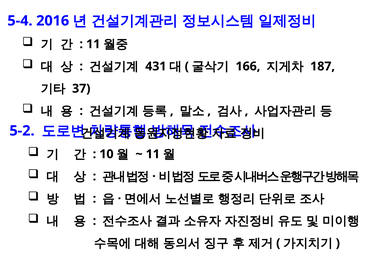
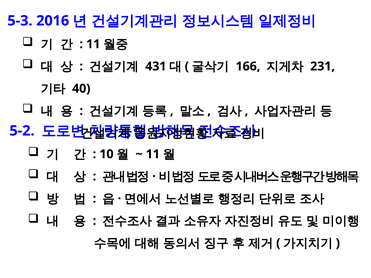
5-4: 5-4 -> 5-3
187: 187 -> 231
37: 37 -> 40
